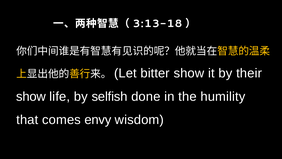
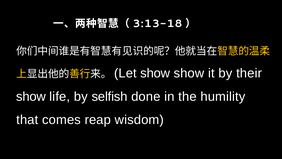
bitter at (155, 73): bitter -> show
envy: envy -> reap
